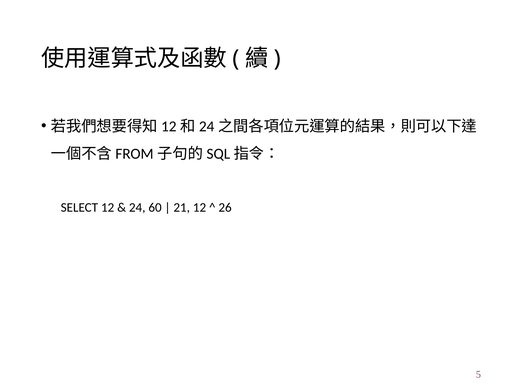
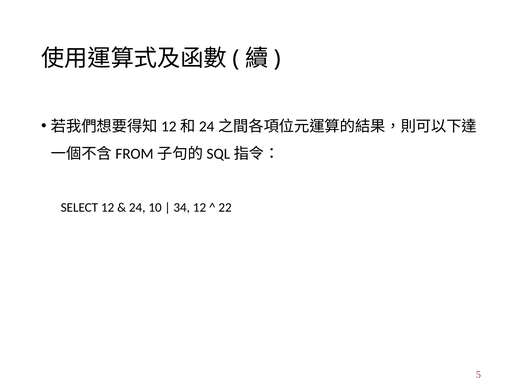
60: 60 -> 10
21: 21 -> 34
26: 26 -> 22
